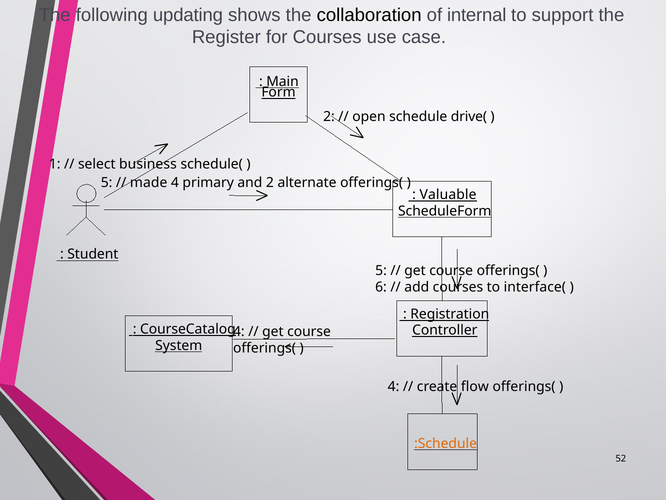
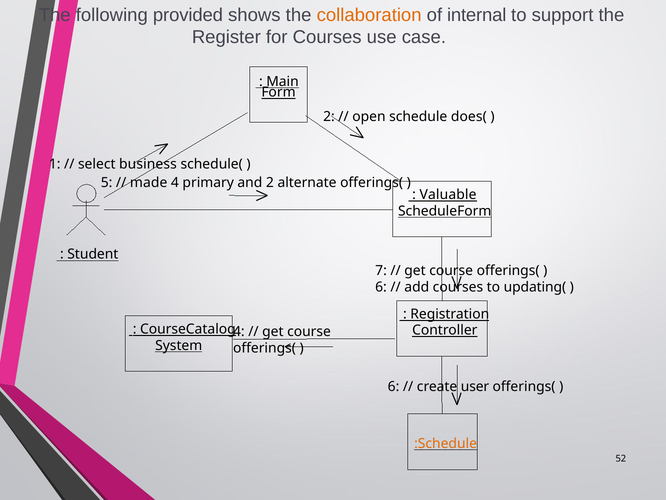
updating: updating -> provided
collaboration colour: black -> orange
drive(: drive( -> does(
5 at (381, 270): 5 -> 7
interface(: interface( -> updating(
4 at (394, 386): 4 -> 6
flow: flow -> user
